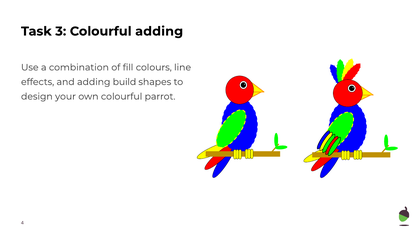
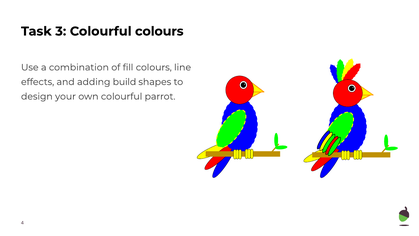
Colourful adding: adding -> colours
